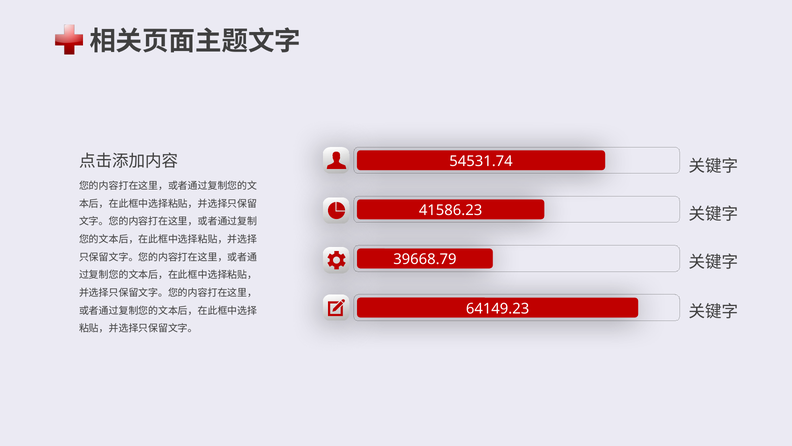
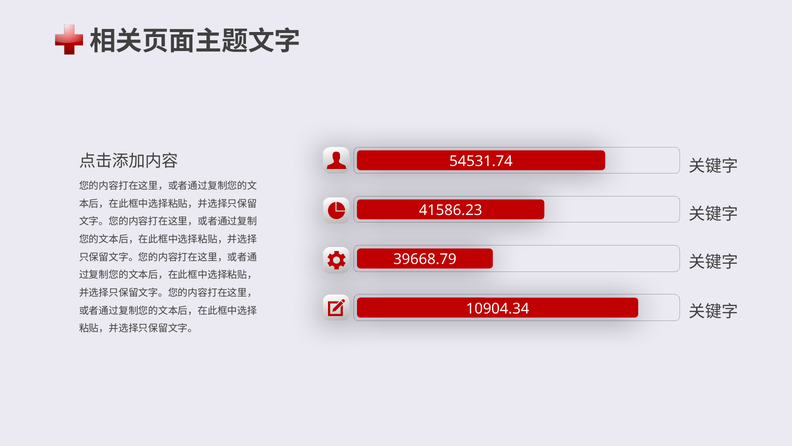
64149.23: 64149.23 -> 10904.34
